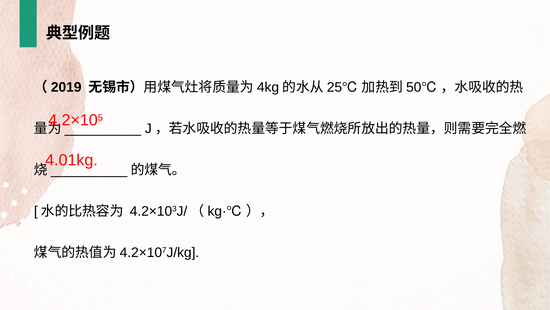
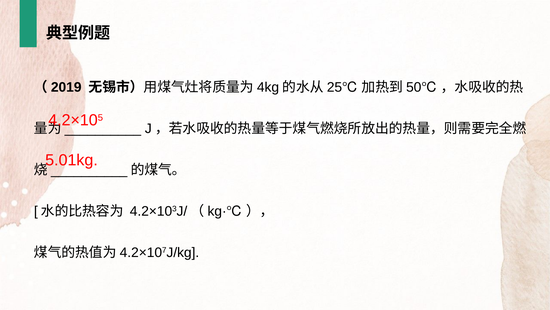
4.01kg: 4.01kg -> 5.01kg
